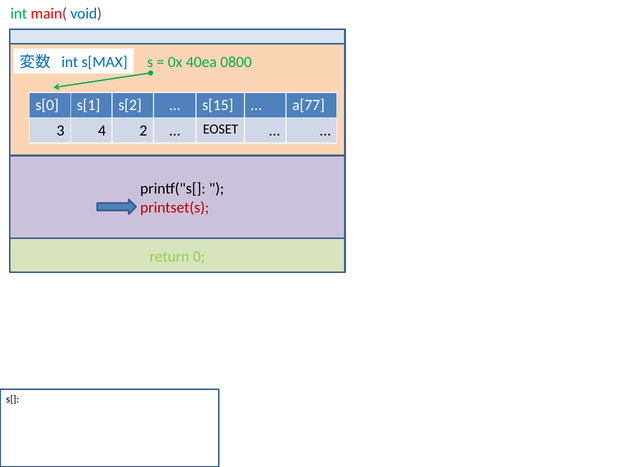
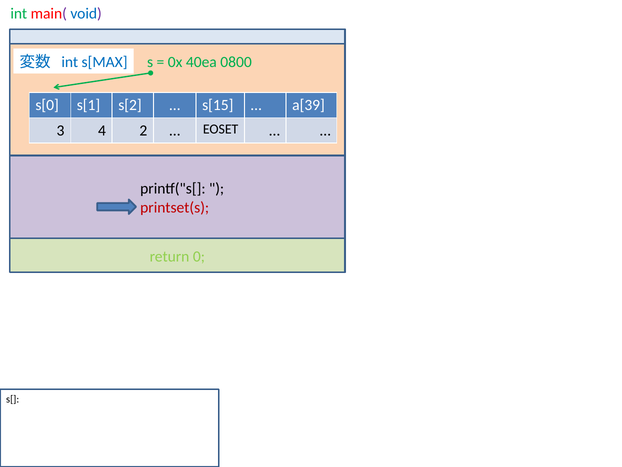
a[77: a[77 -> a[39
